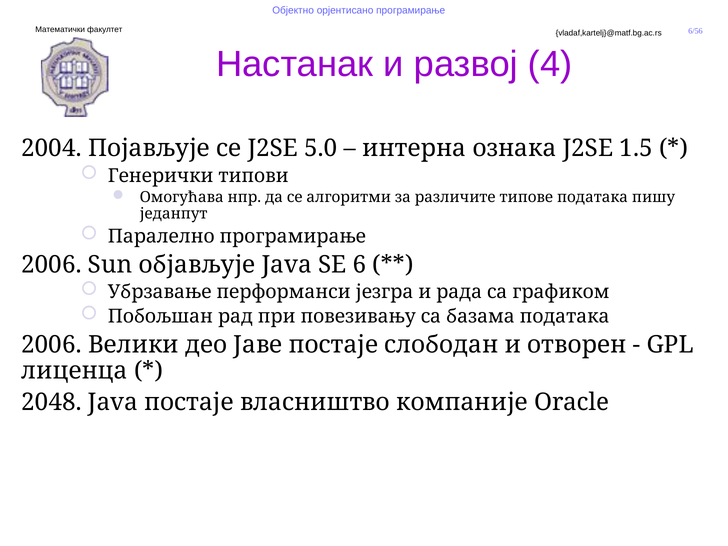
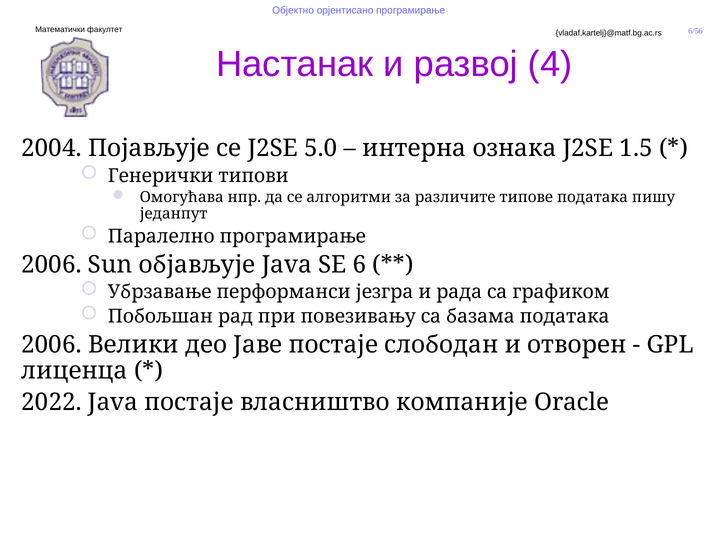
2048: 2048 -> 2022
